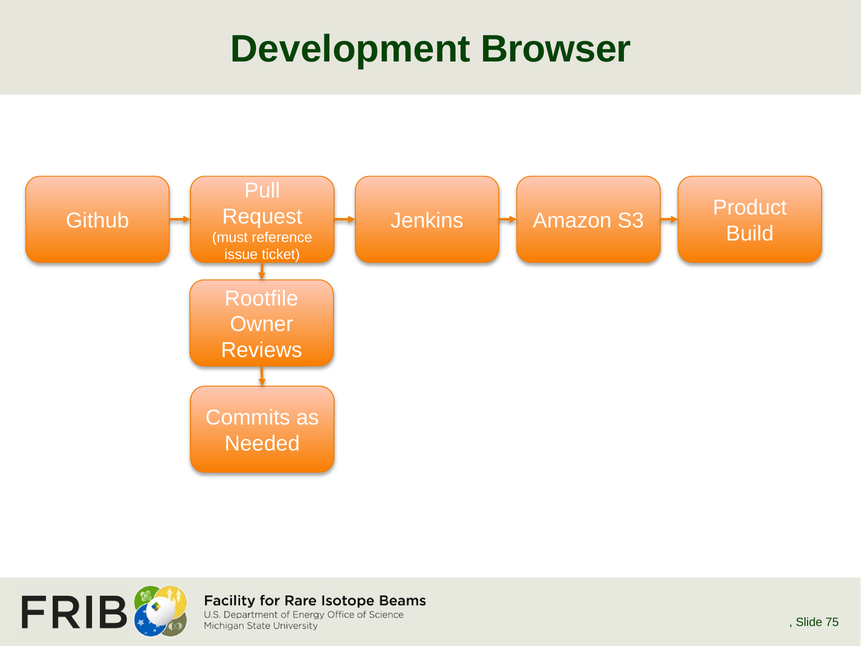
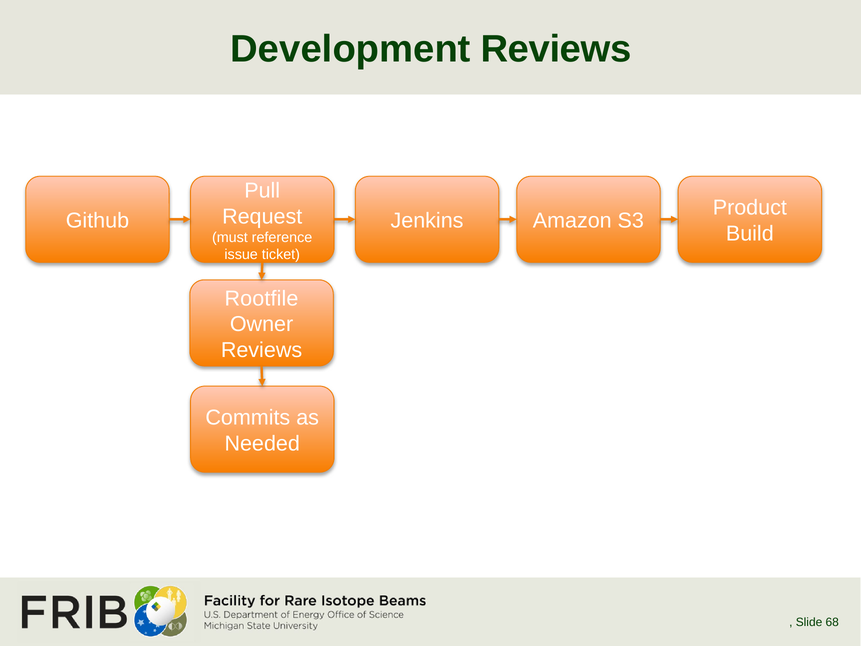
Development Browser: Browser -> Reviews
75: 75 -> 68
